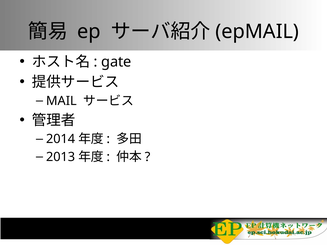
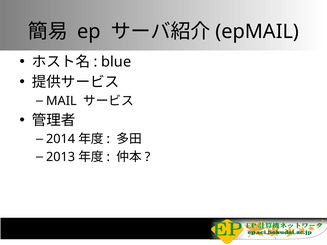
gate: gate -> blue
